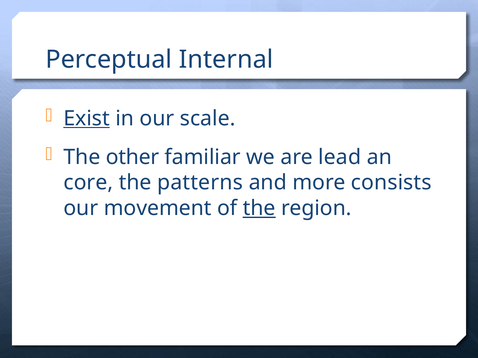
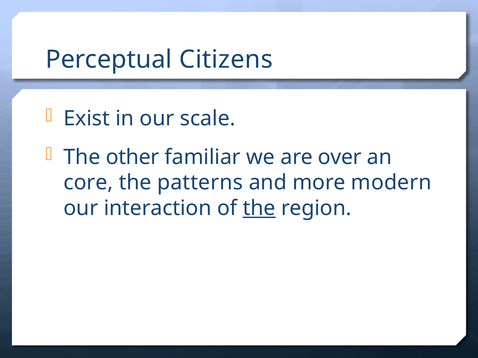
Internal: Internal -> Citizens
Exist underline: present -> none
lead: lead -> over
consists: consists -> modern
movement: movement -> interaction
